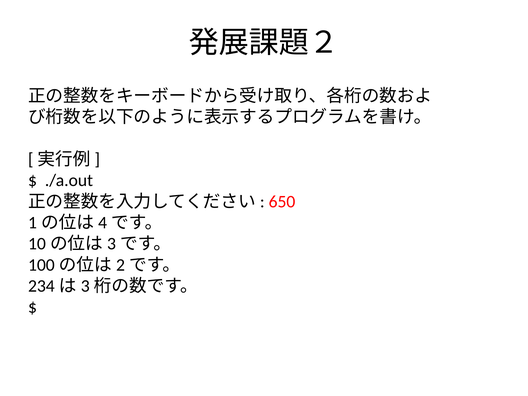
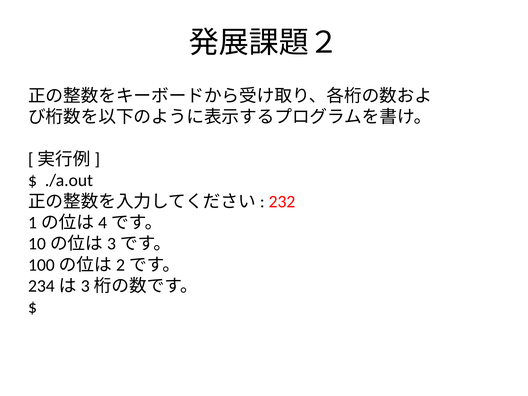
650: 650 -> 232
